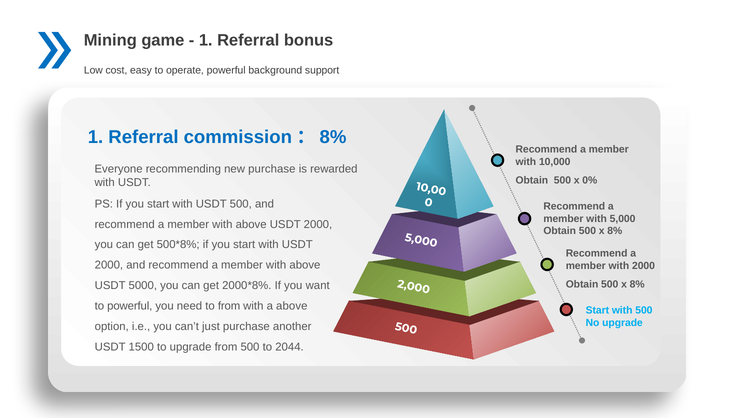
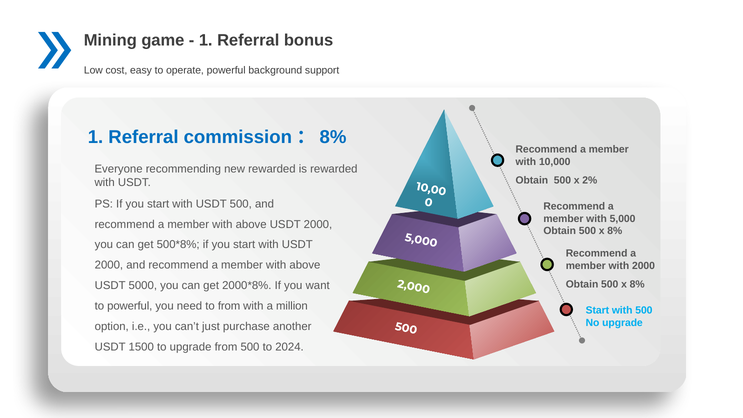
new purchase: purchase -> rewarded
0%: 0% -> 2%
a above: above -> million
2044: 2044 -> 2024
